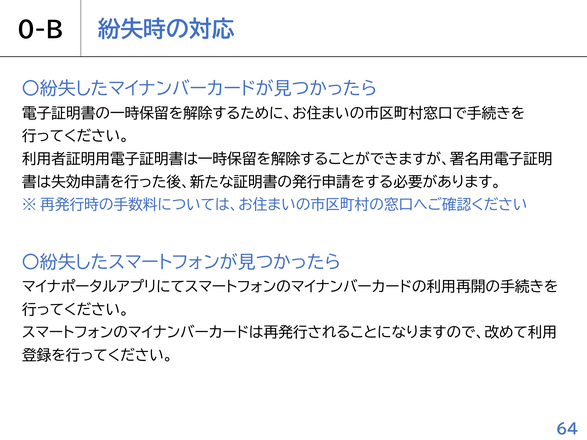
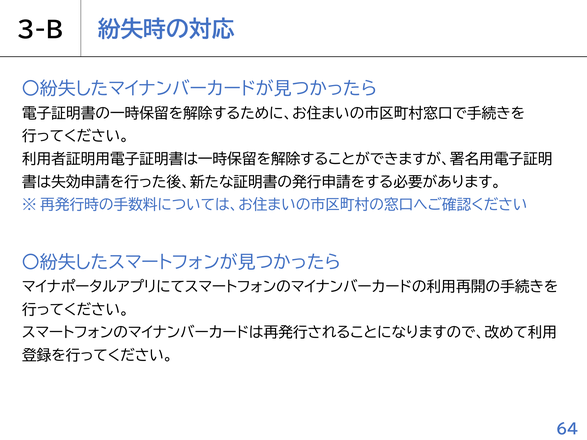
0-B: 0-B -> 3-B
